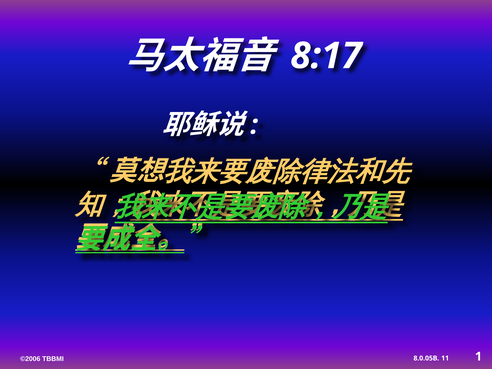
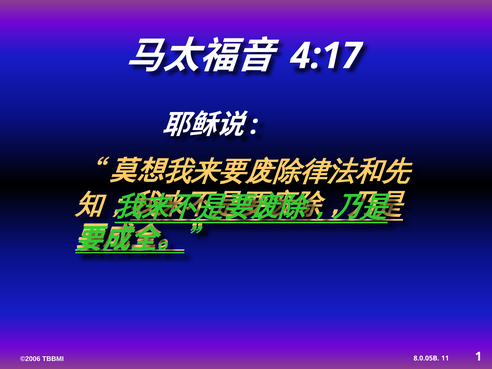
8:17: 8:17 -> 4:17
